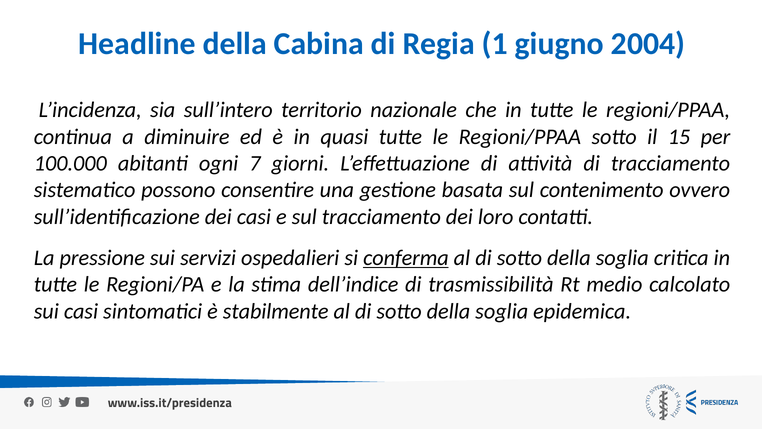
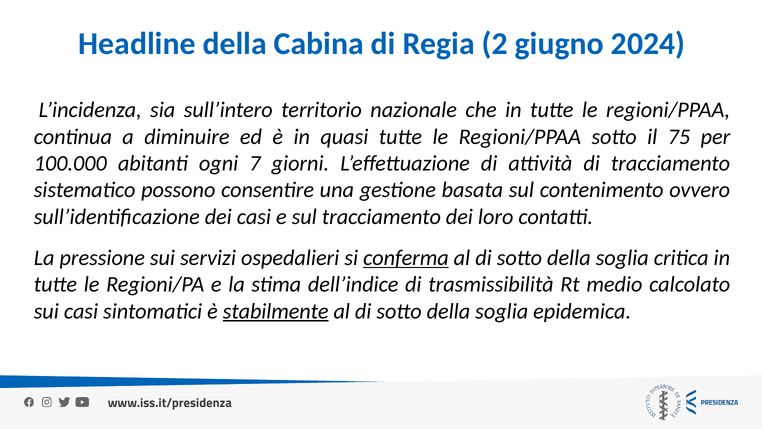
1: 1 -> 2
2004: 2004 -> 2024
15: 15 -> 75
stabilmente underline: none -> present
